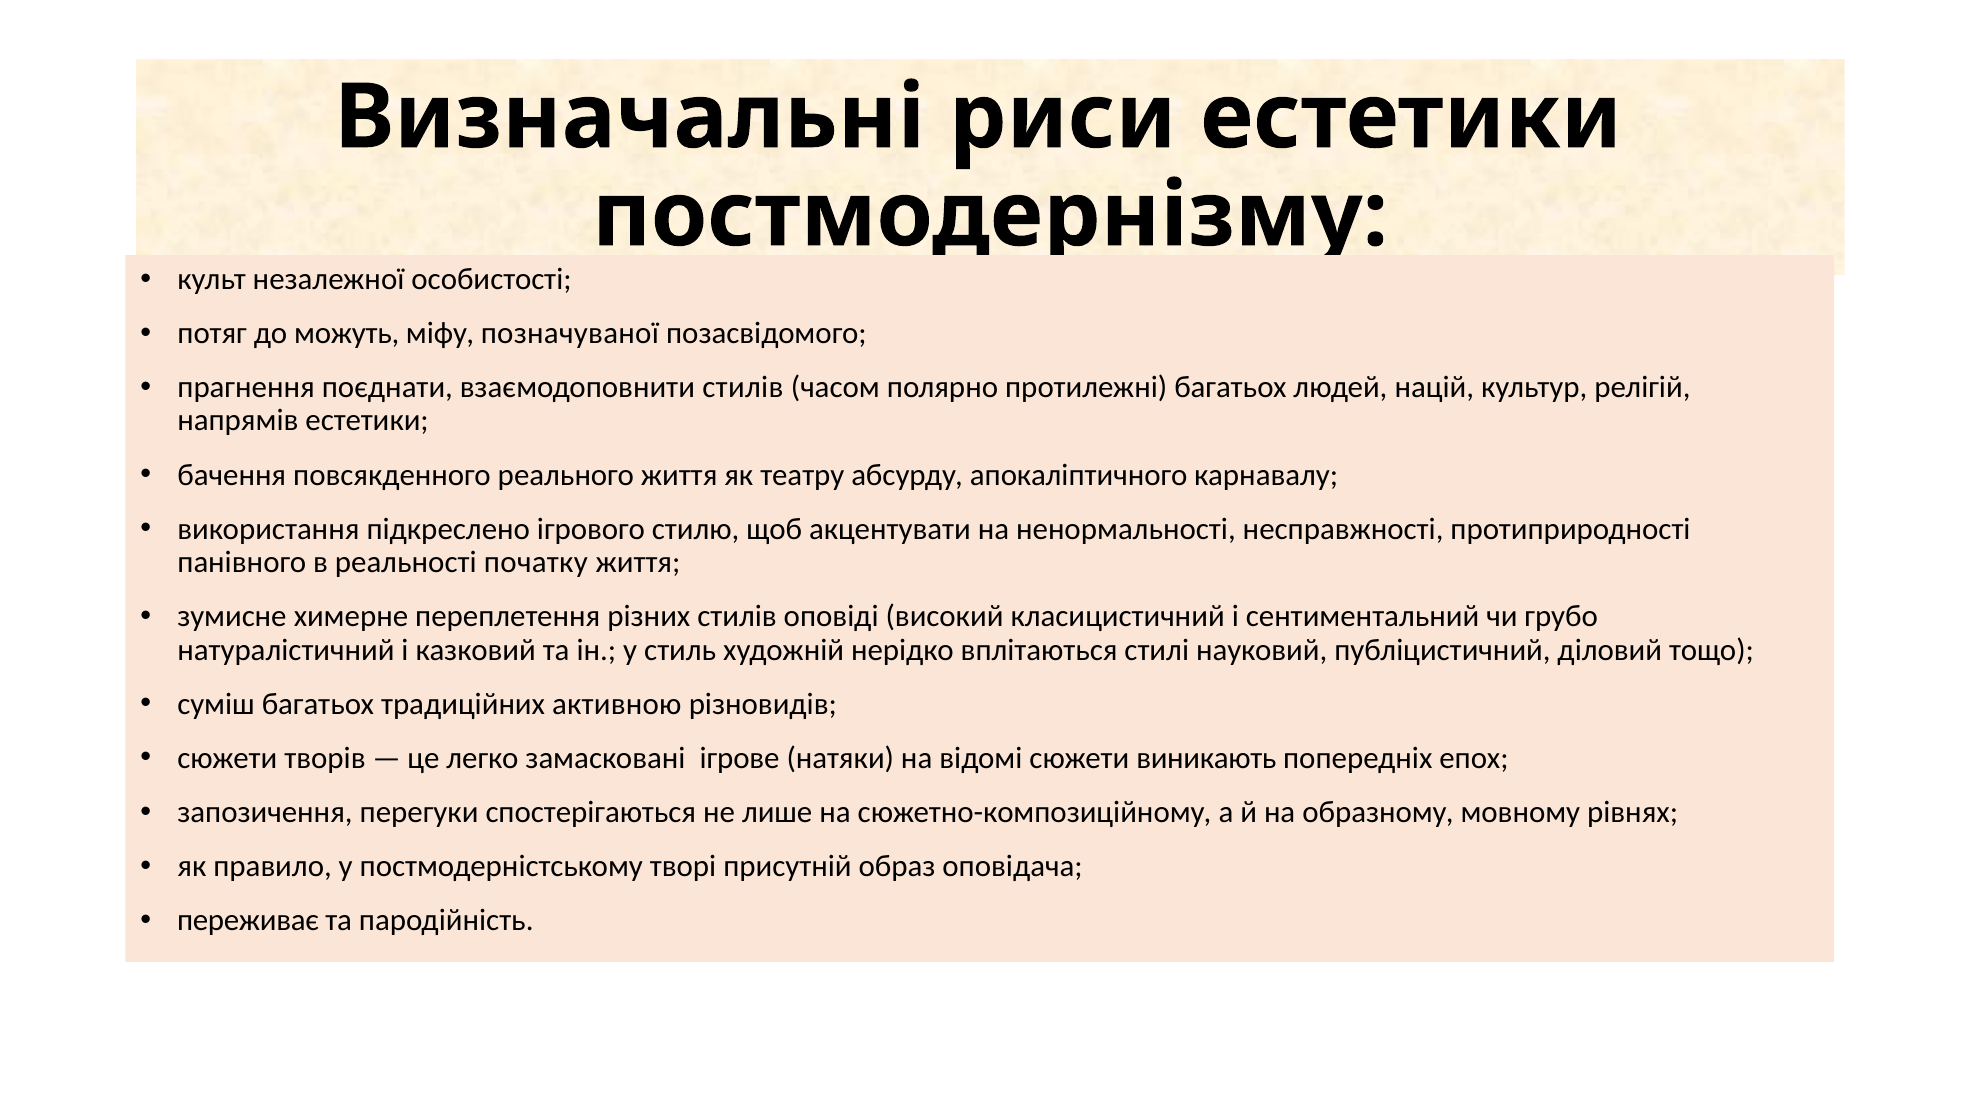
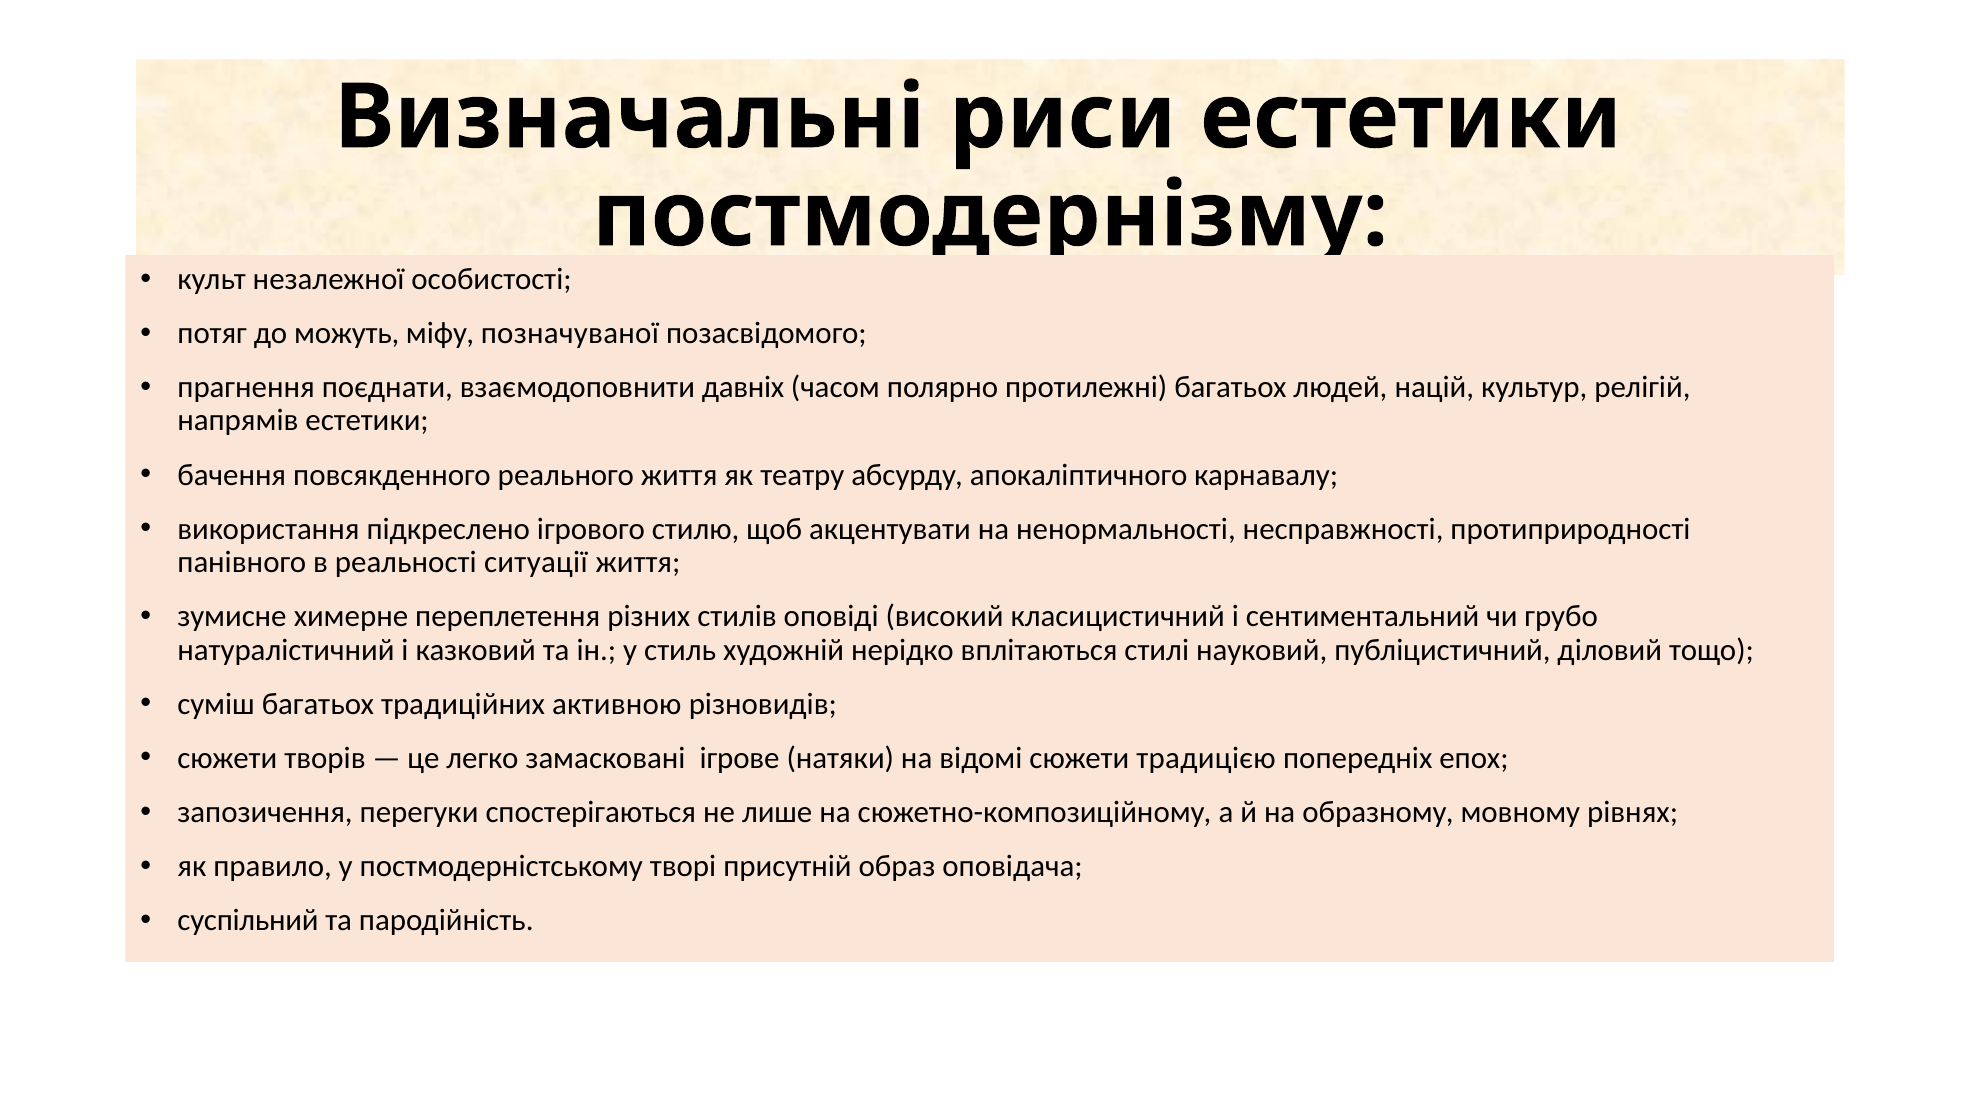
взаємодоповнити стилів: стилів -> давніх
початку: початку -> ситуації
виникають: виникають -> традицією
переживає: переживає -> суспільний
